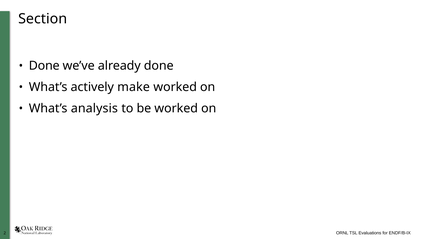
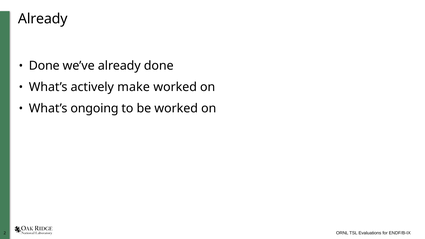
Section at (43, 19): Section -> Already
analysis: analysis -> ongoing
